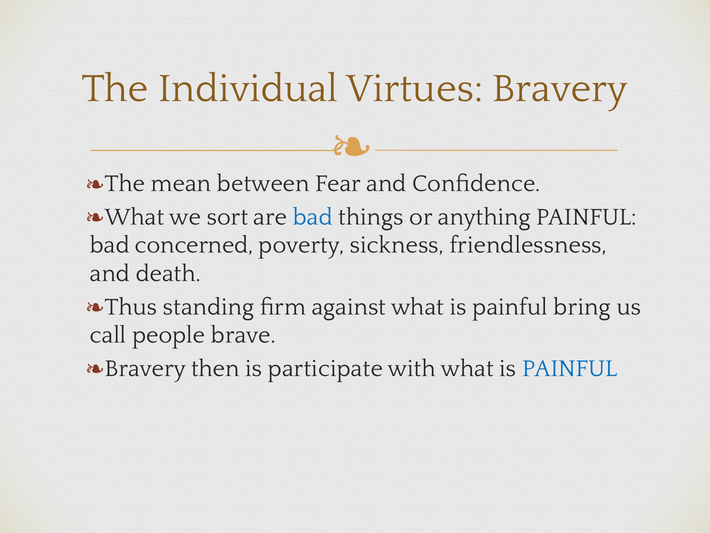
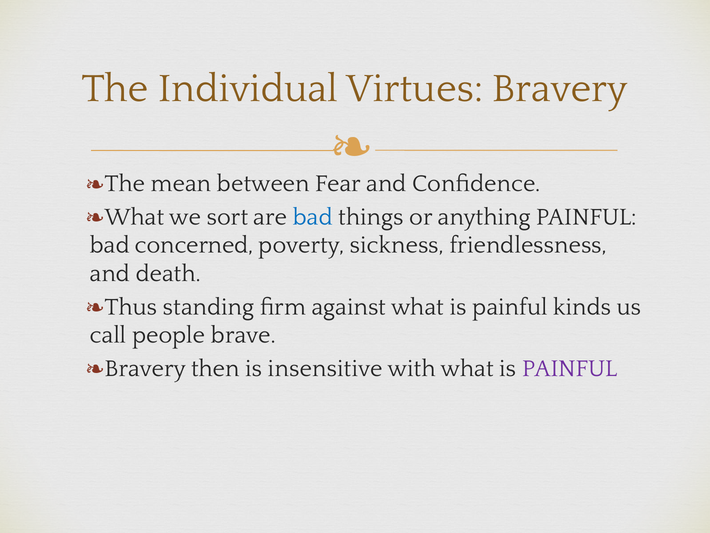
bring: bring -> kinds
participate: participate -> insensitive
PAINFUL at (570, 368) colour: blue -> purple
